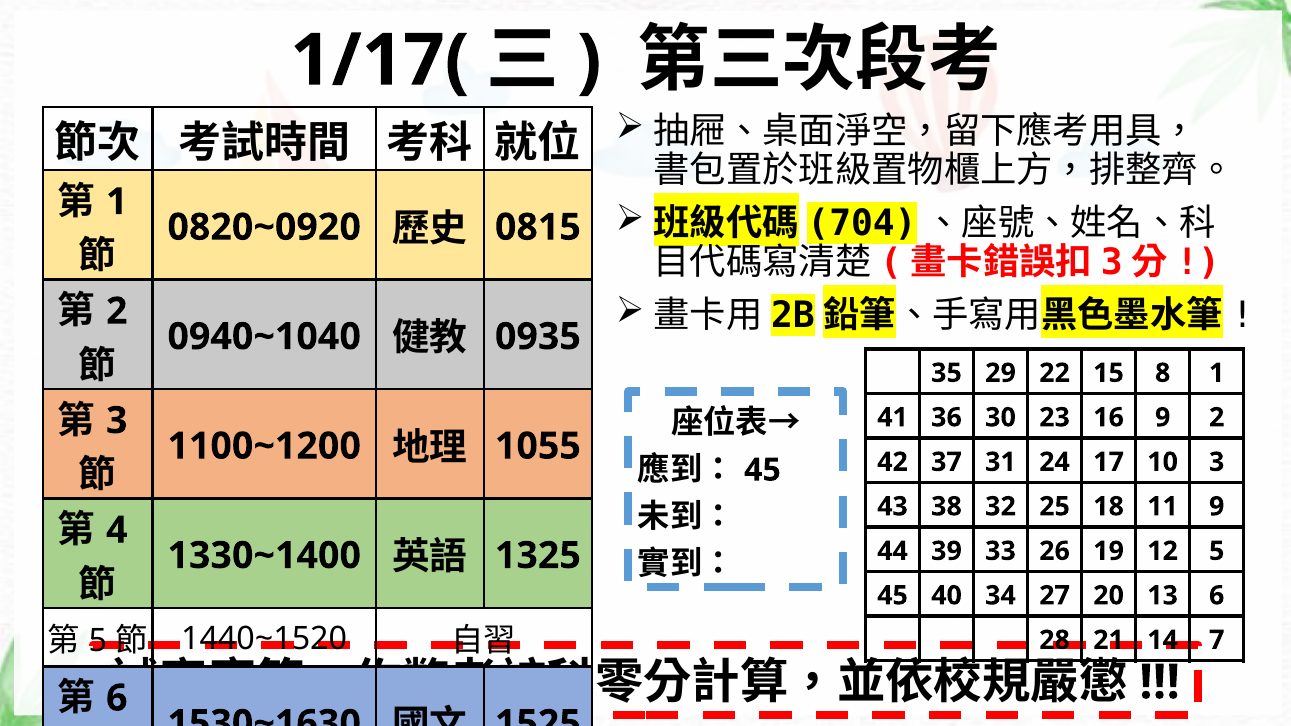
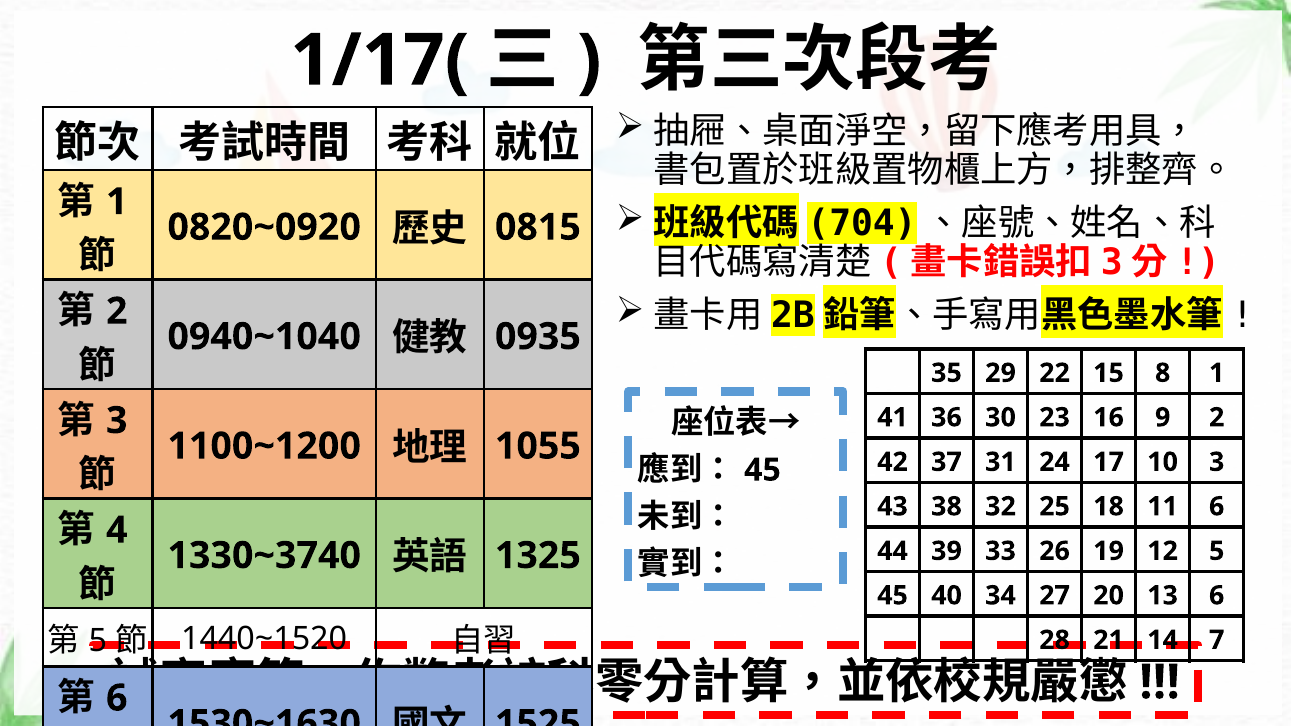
11 9: 9 -> 6
1330~1400: 1330~1400 -> 1330~3740
